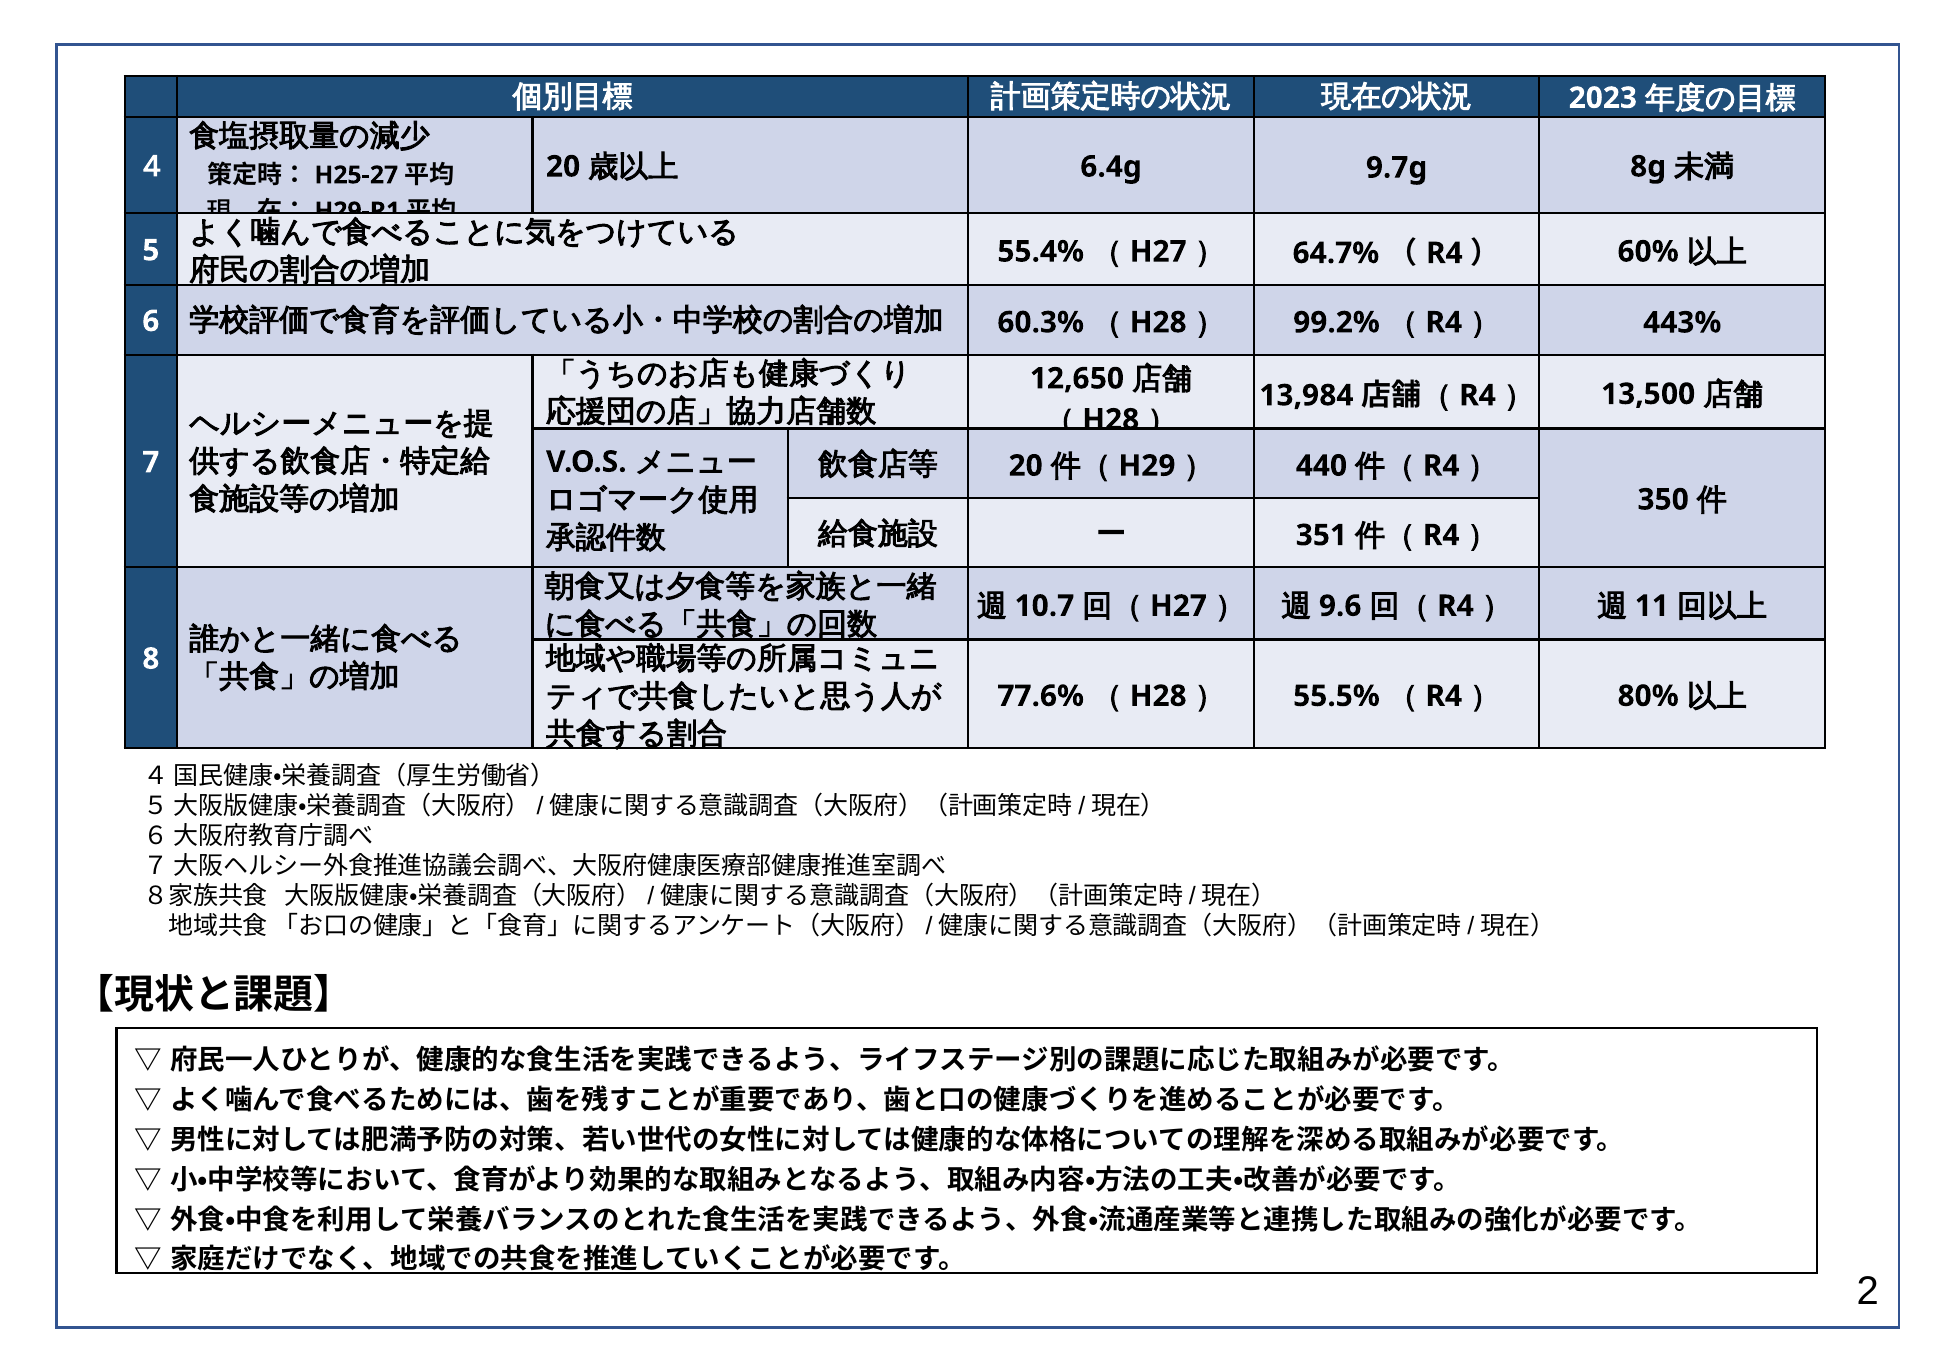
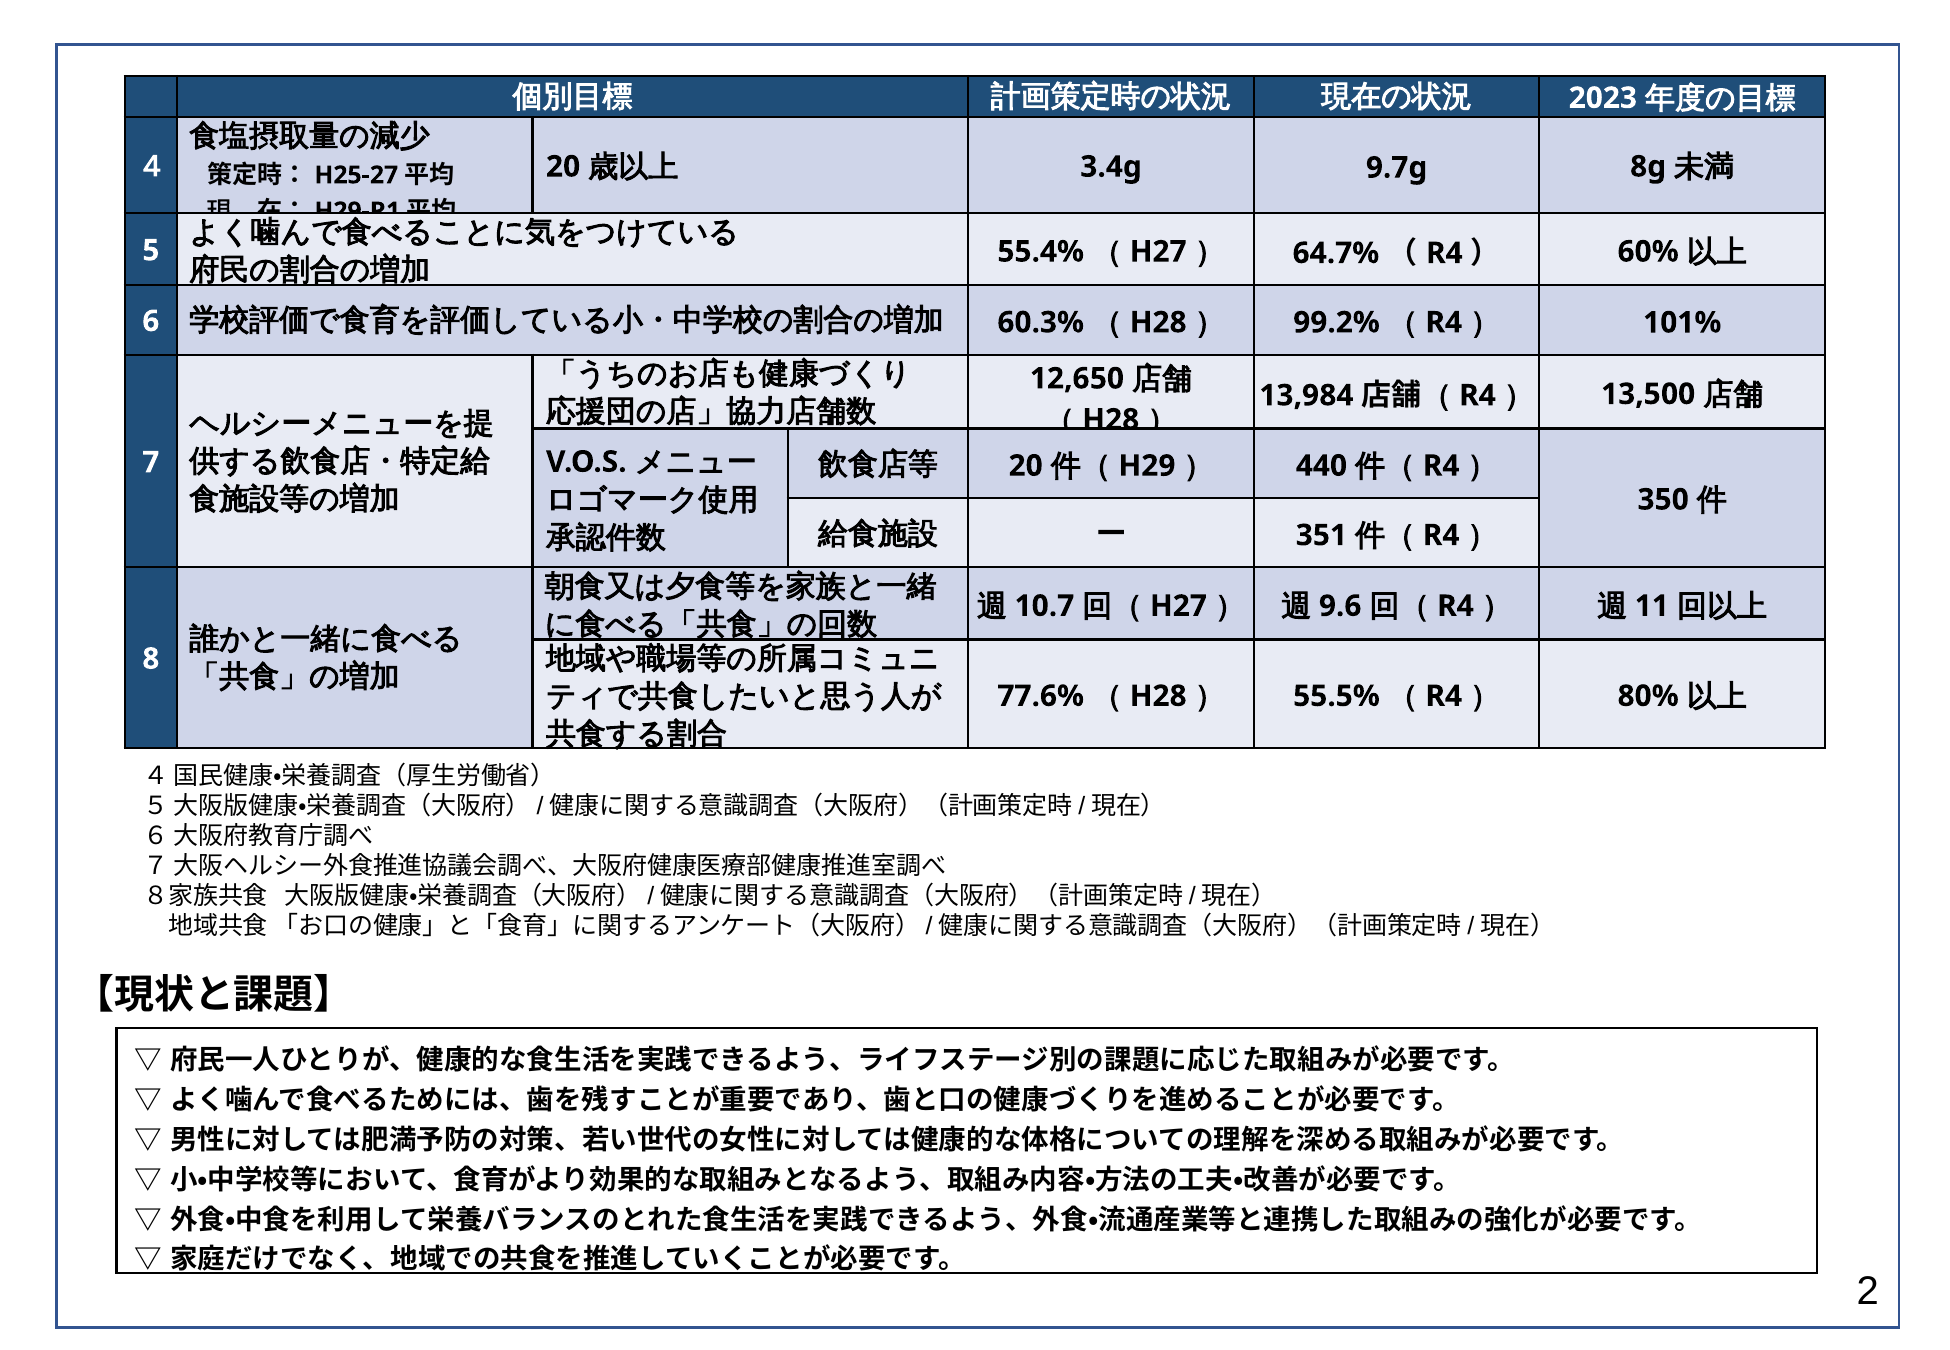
6.4g: 6.4g -> 3.4g
443%: 443% -> 101%
